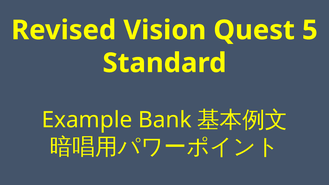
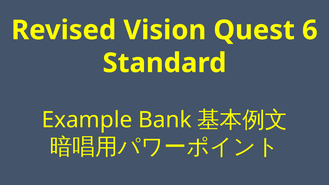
5: 5 -> 6
